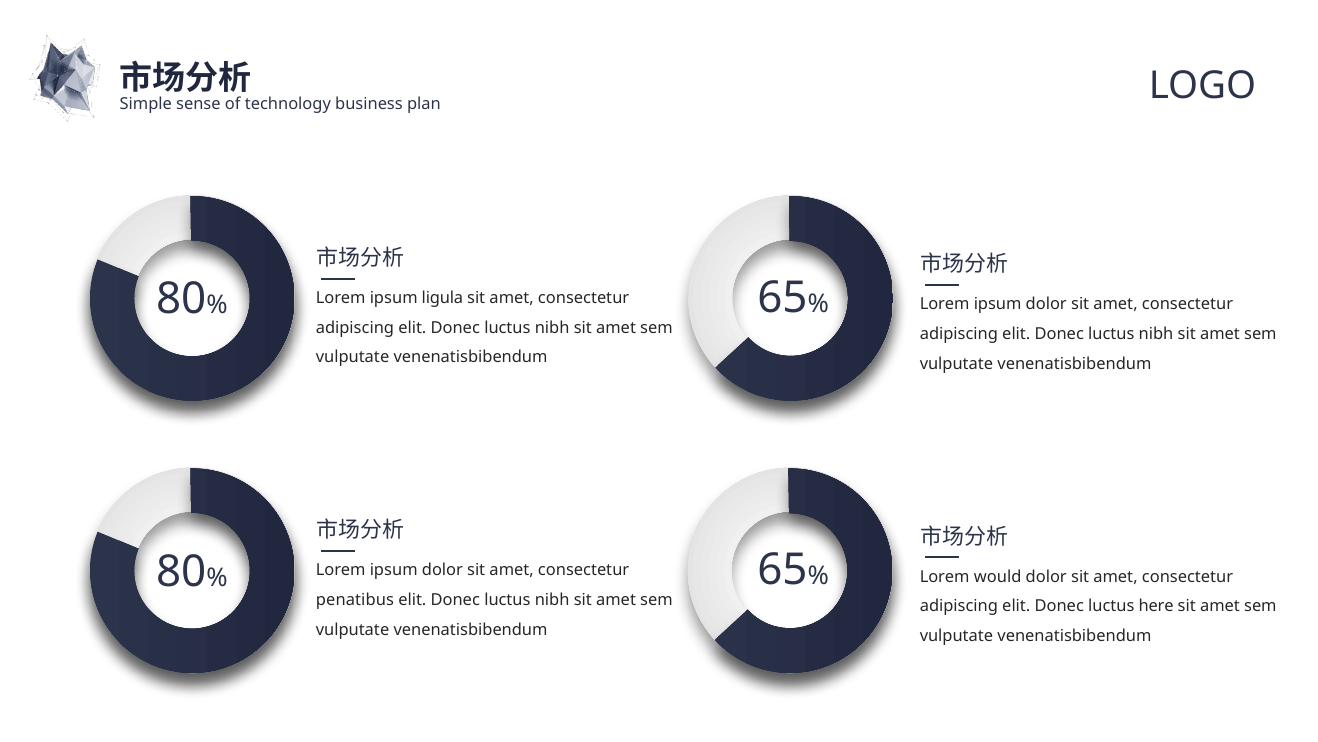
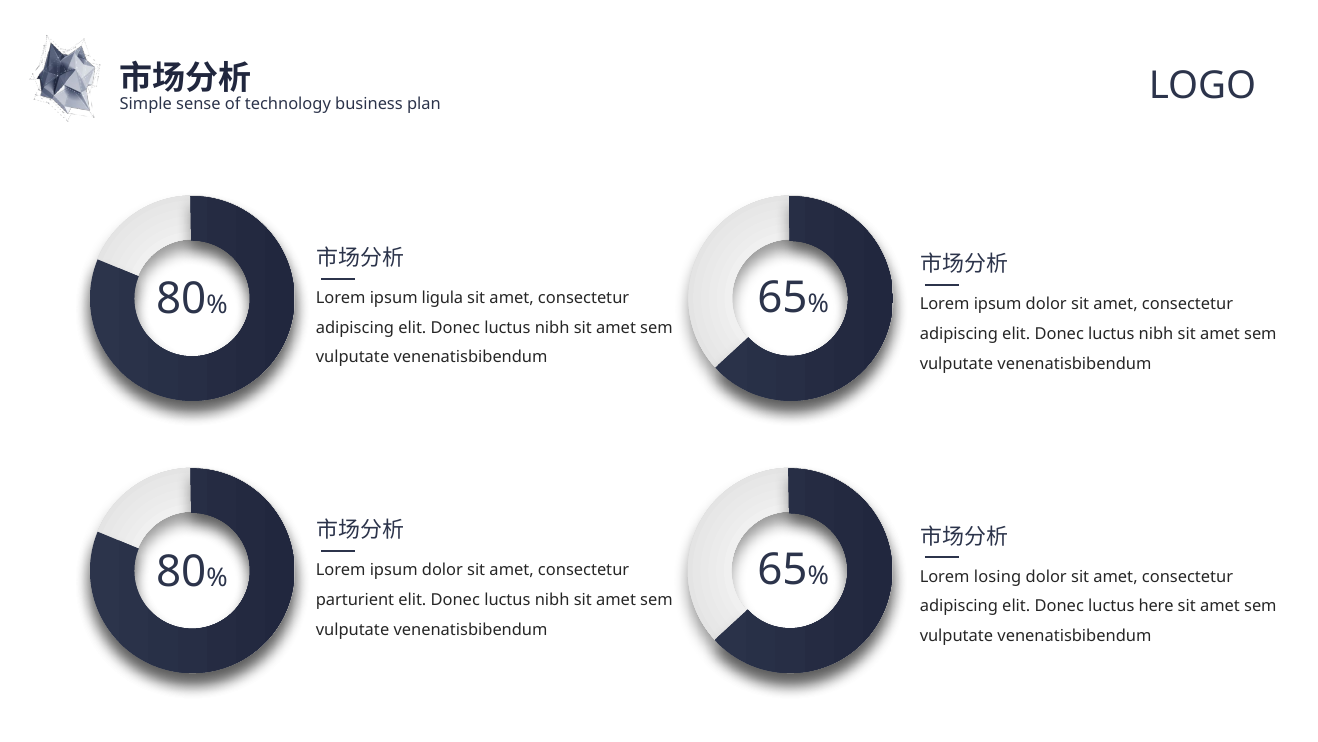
would: would -> losing
penatibus: penatibus -> parturient
